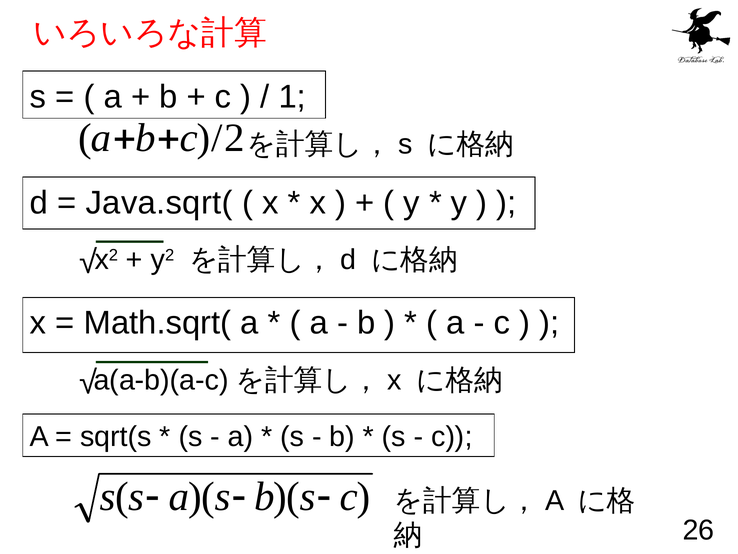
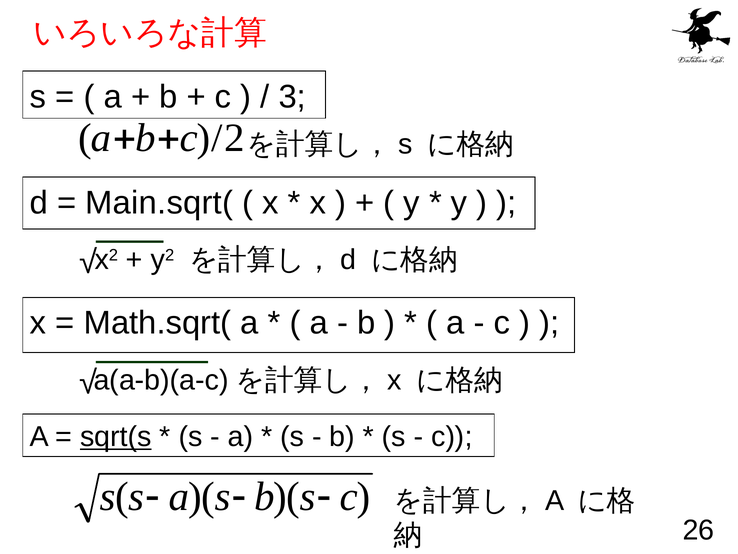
1: 1 -> 3
Java.sqrt(: Java.sqrt( -> Main.sqrt(
sqrt(s underline: none -> present
